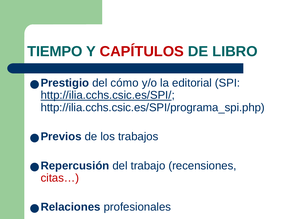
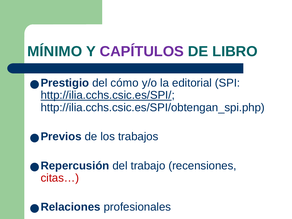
TIEMPO: TIEMPO -> MÍNIMO
CAPÍTULOS colour: red -> purple
http://ilia.cchs.csic.es/SPI/programa_spi.php: http://ilia.cchs.csic.es/SPI/programa_spi.php -> http://ilia.cchs.csic.es/SPI/obtengan_spi.php
